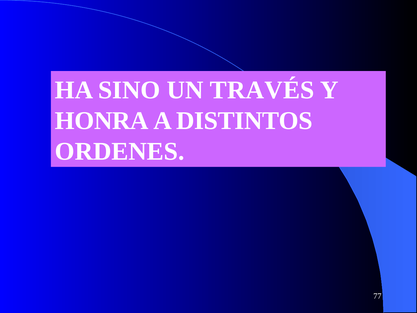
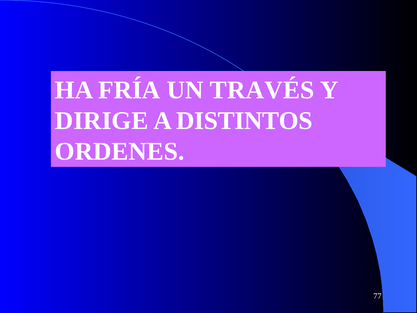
SINO: SINO -> FRÍA
HONRA: HONRA -> DIRIGE
